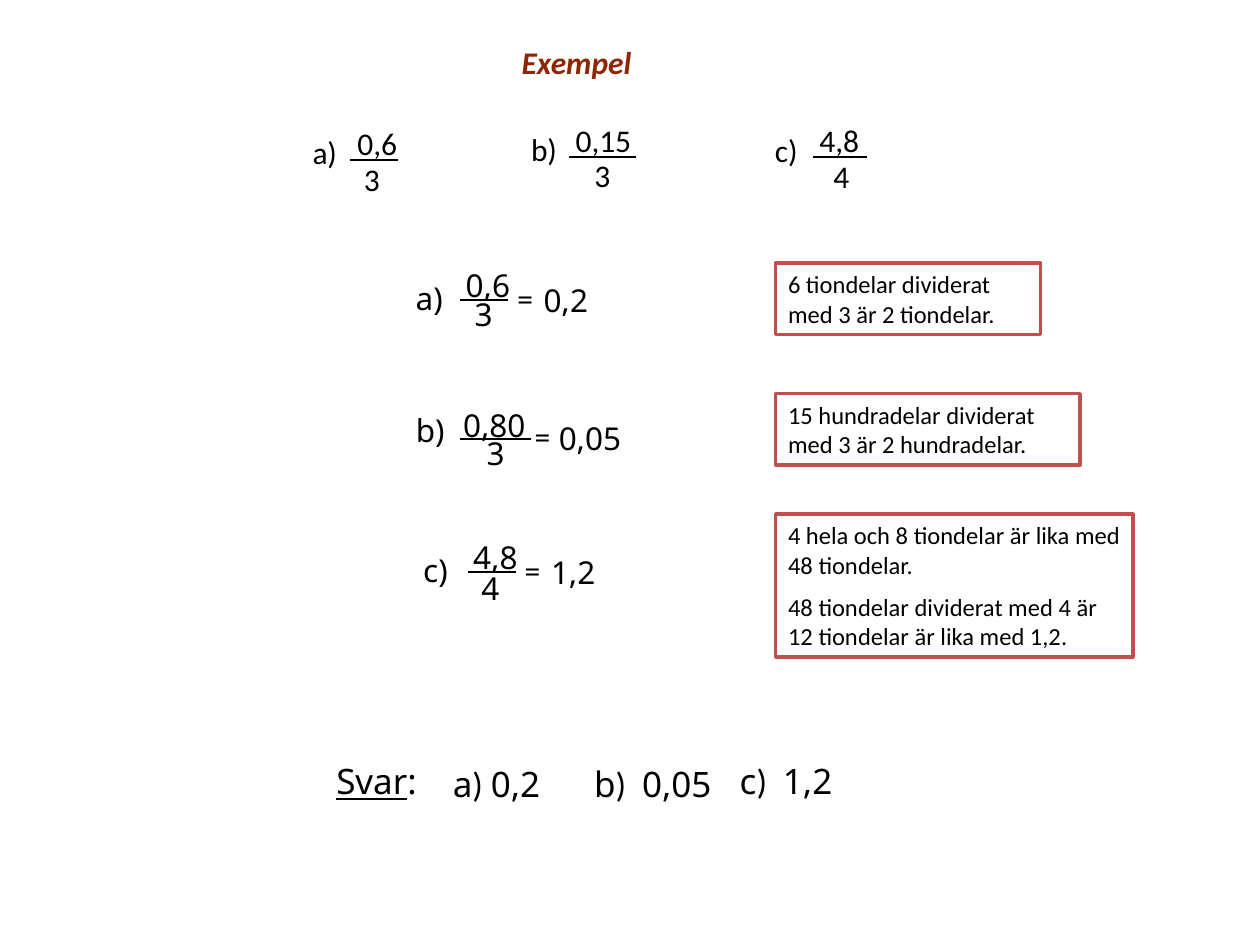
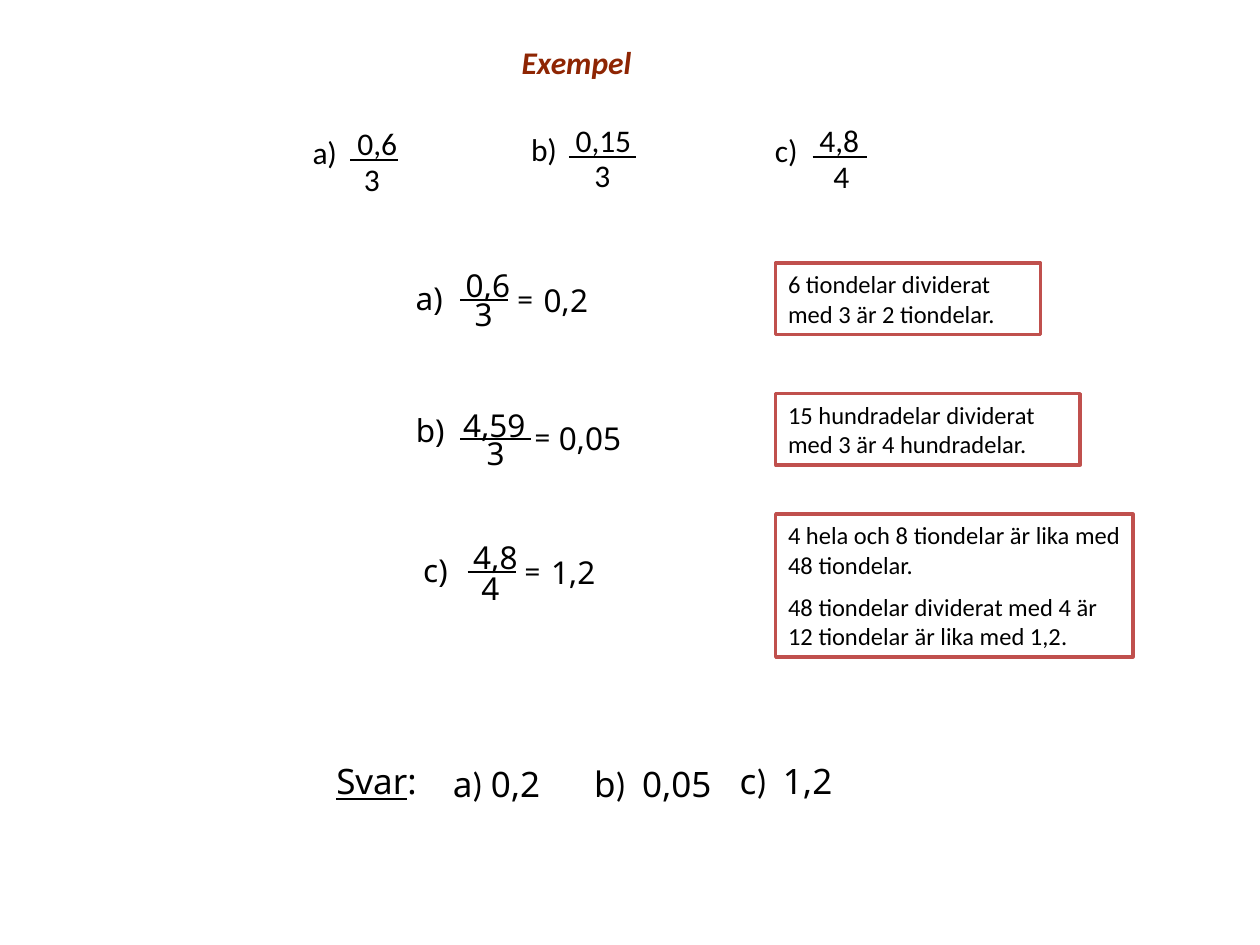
0,80: 0,80 -> 4,59
2 at (888, 446): 2 -> 4
